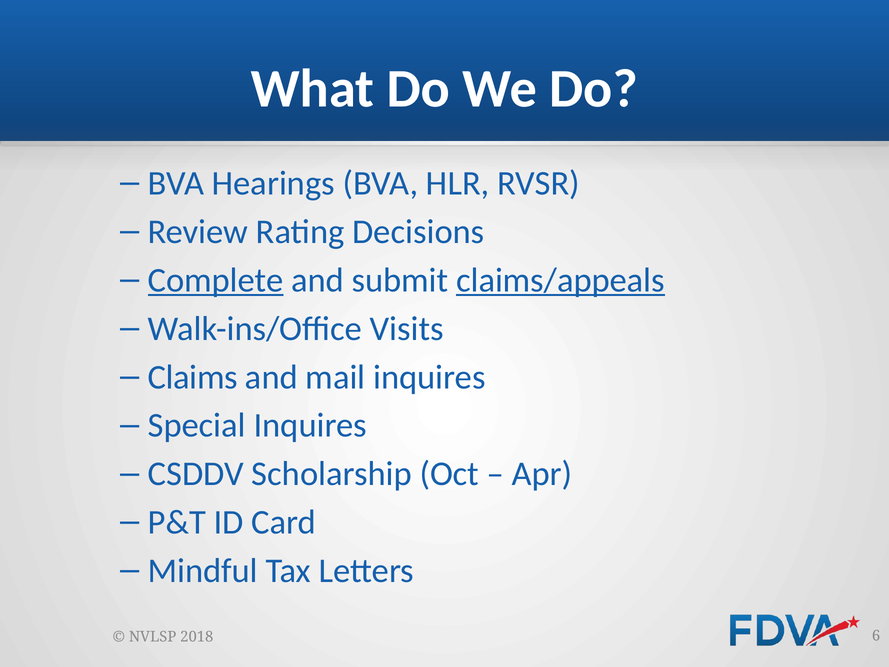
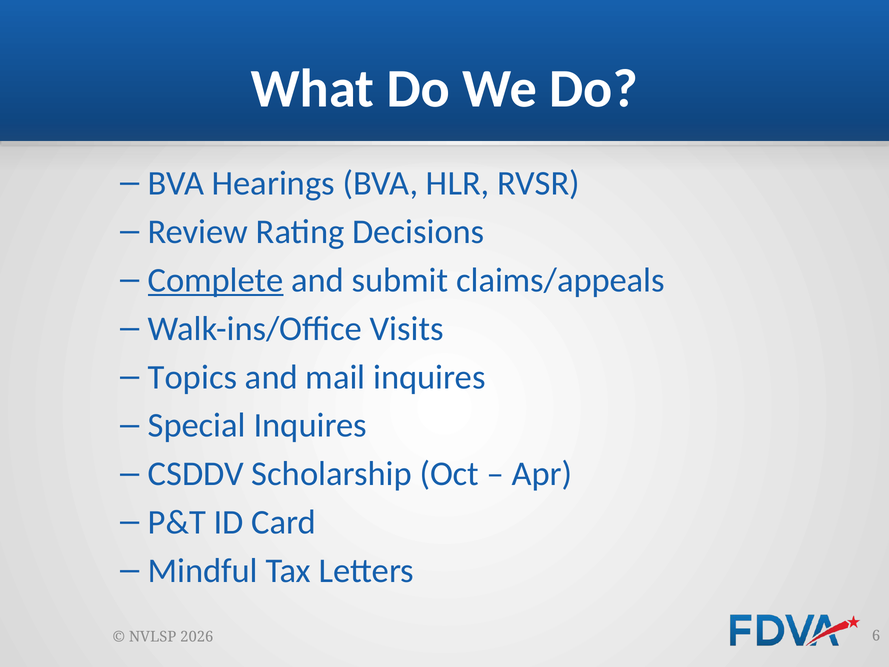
claims/appeals underline: present -> none
Claims: Claims -> Topics
2018: 2018 -> 2026
